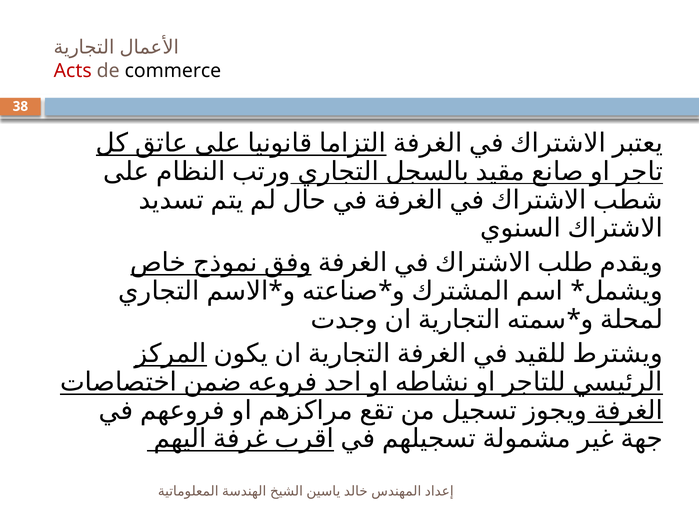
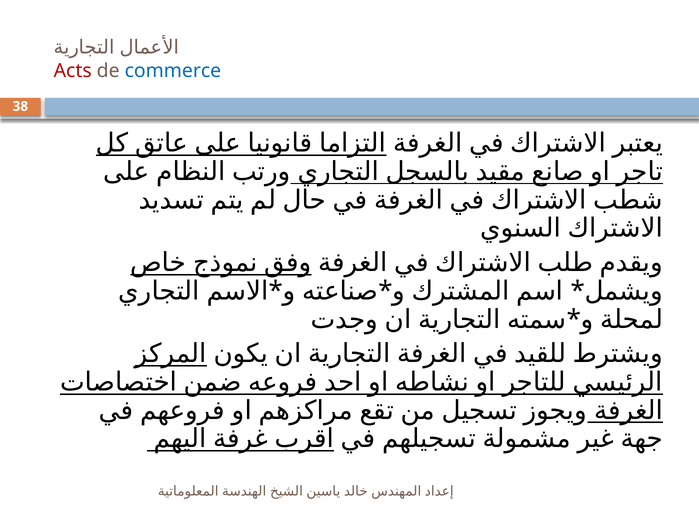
commerce colour: black -> blue
